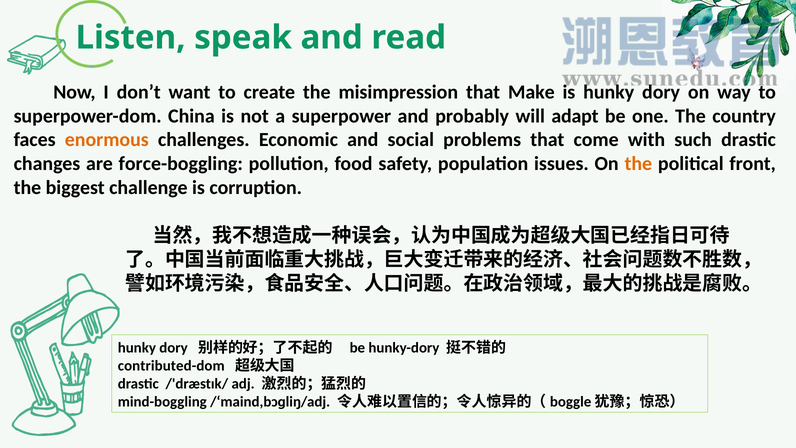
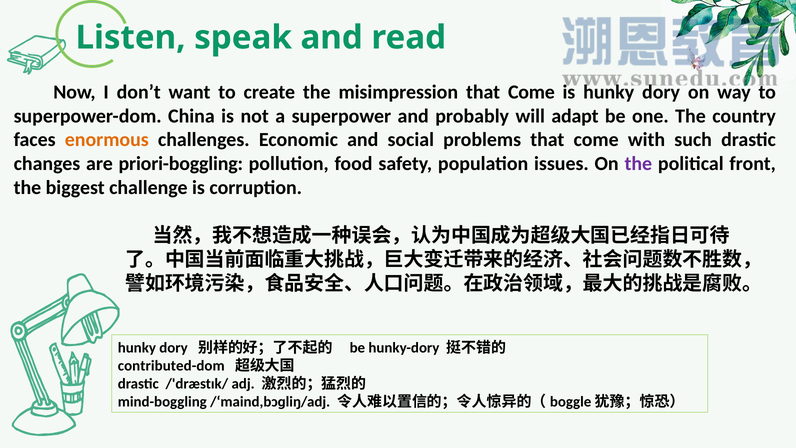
misimpression that Make: Make -> Come
force-boggling: force-boggling -> priori-boggling
the at (638, 164) colour: orange -> purple
